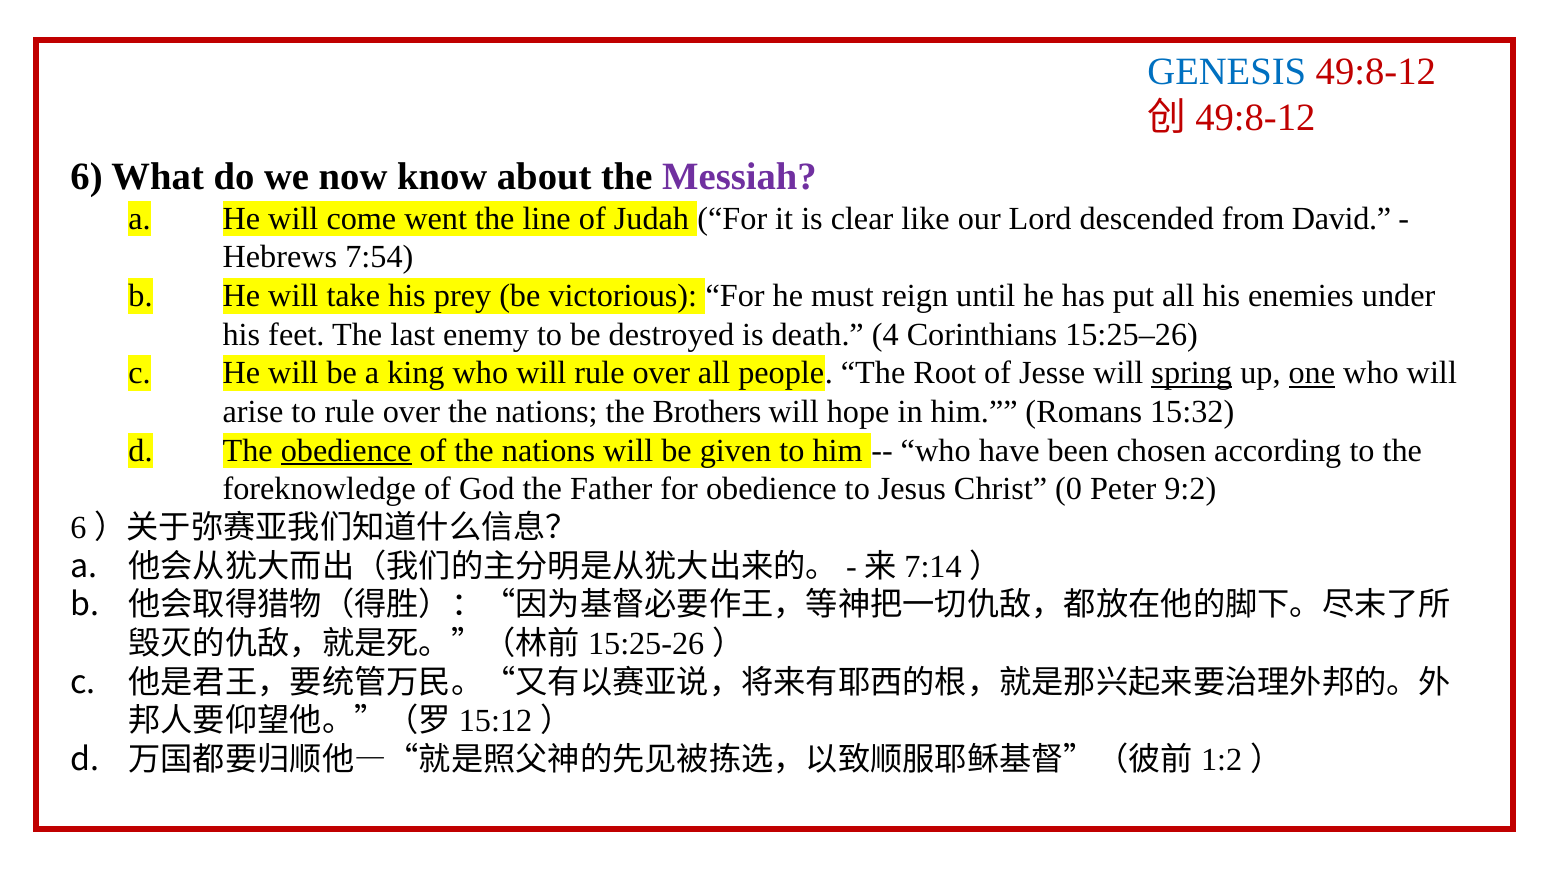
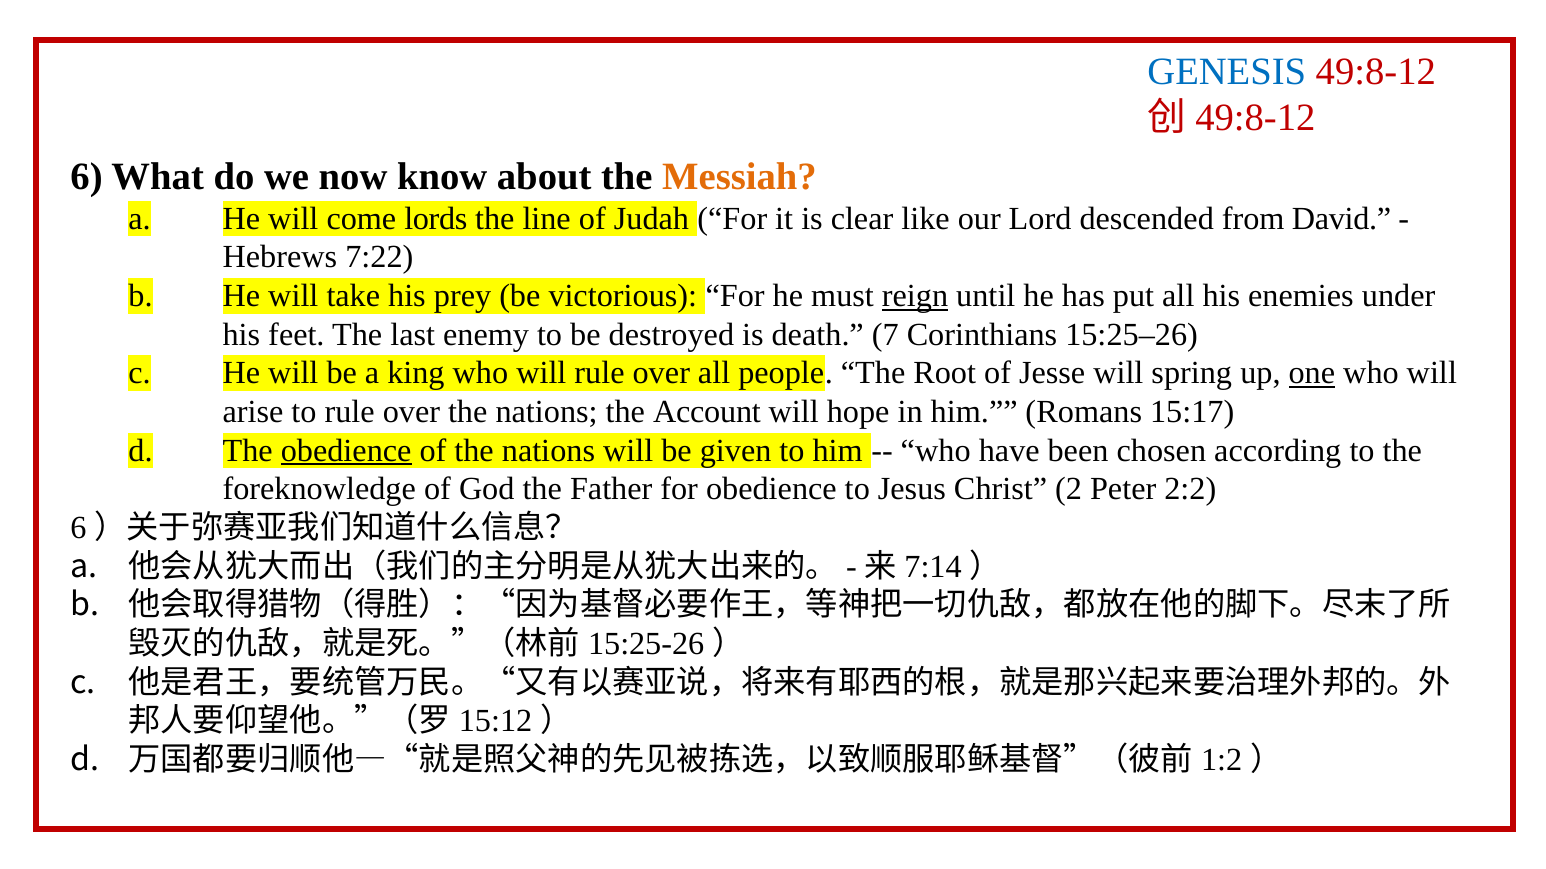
Messiah colour: purple -> orange
went: went -> lords
7:54: 7:54 -> 7:22
reign underline: none -> present
4: 4 -> 7
spring underline: present -> none
Brothers: Brothers -> Account
15:32: 15:32 -> 15:17
0: 0 -> 2
9:2: 9:2 -> 2:2
